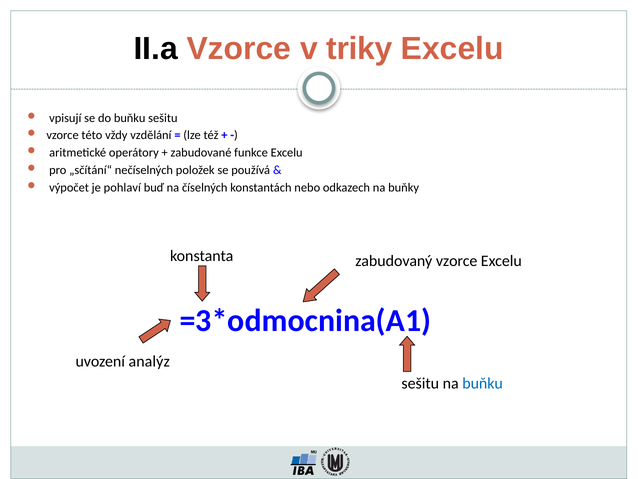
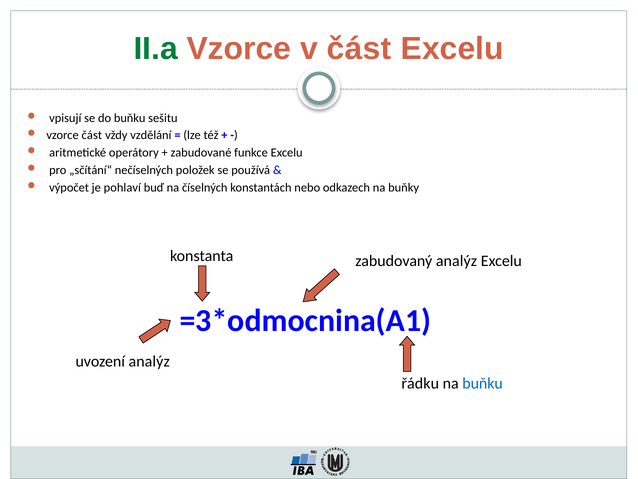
II.a colour: black -> green
v triky: triky -> část
vzorce této: této -> část
zabudovaný vzorce: vzorce -> analýz
sešitu at (420, 383): sešitu -> řádku
